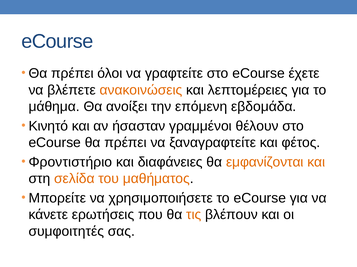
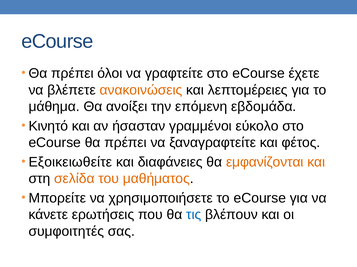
θέλουν: θέλουν -> εύκολο
Φροντιστήριο: Φροντιστήριο -> Εξοικειωθείτε
τις colour: orange -> blue
